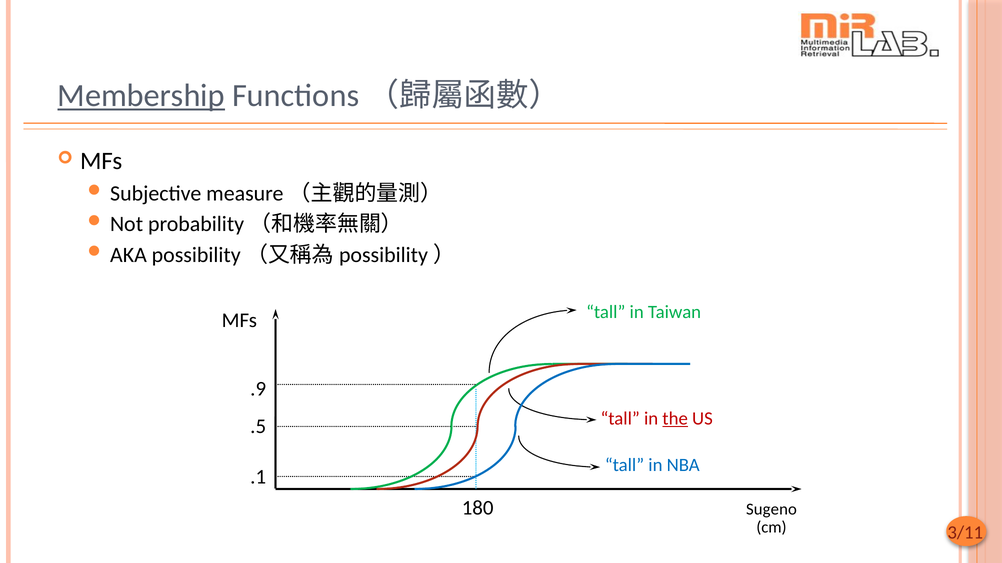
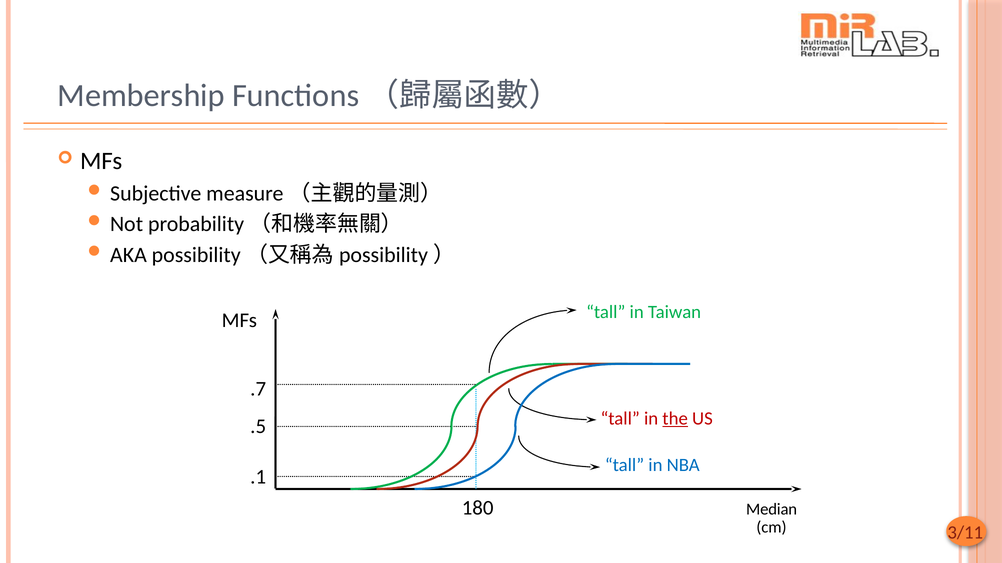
Membership underline: present -> none
.9: .9 -> .7
Sugeno: Sugeno -> Median
